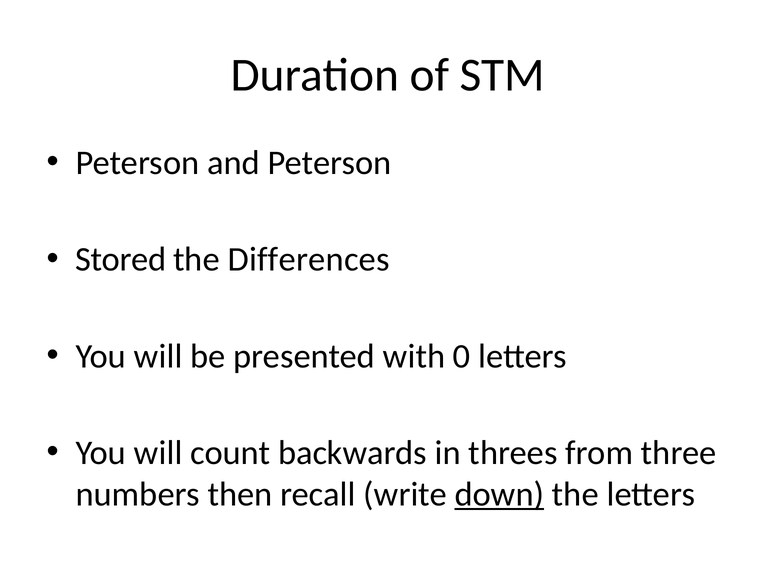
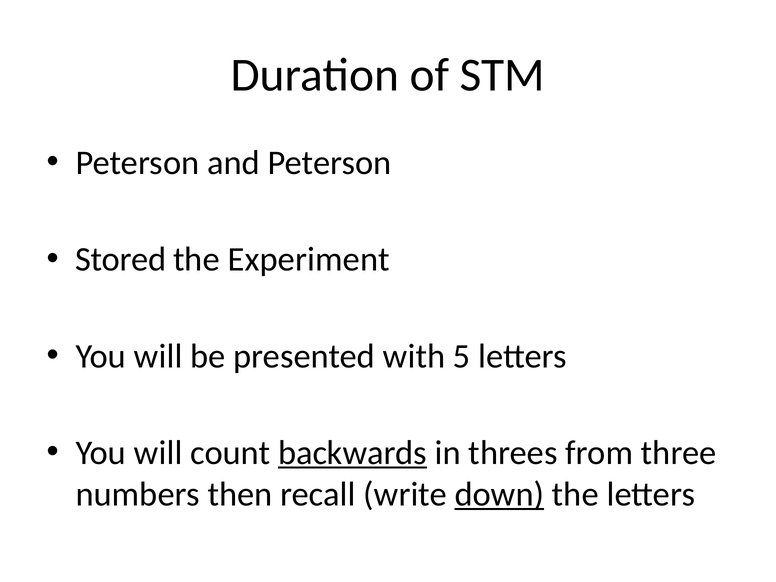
Differences: Differences -> Experiment
0: 0 -> 5
backwards underline: none -> present
